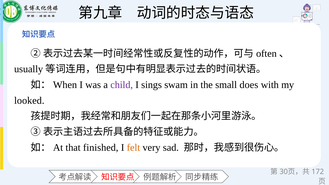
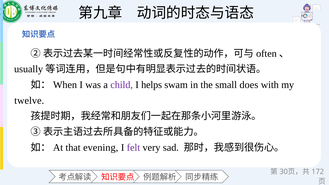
sings: sings -> helps
looked: looked -> twelve
finished: finished -> evening
felt colour: orange -> purple
